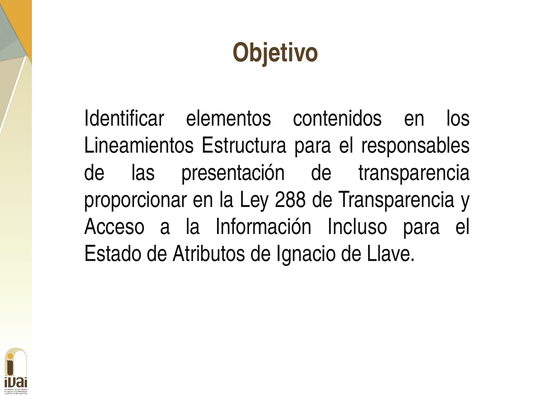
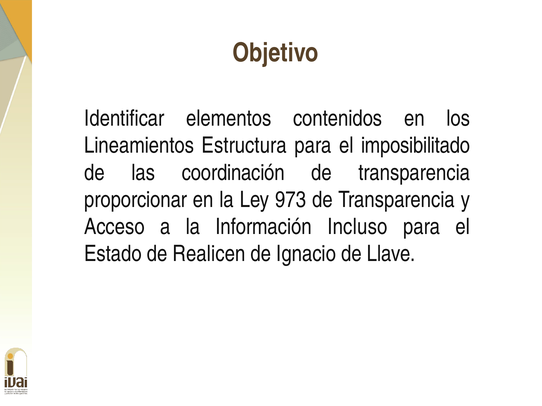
responsables: responsables -> imposibilitado
presentación: presentación -> coordinación
288: 288 -> 973
Atributos: Atributos -> Realicen
